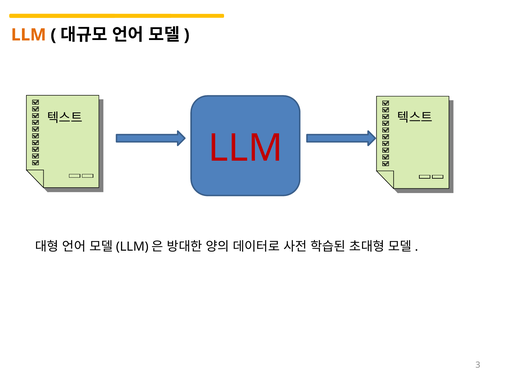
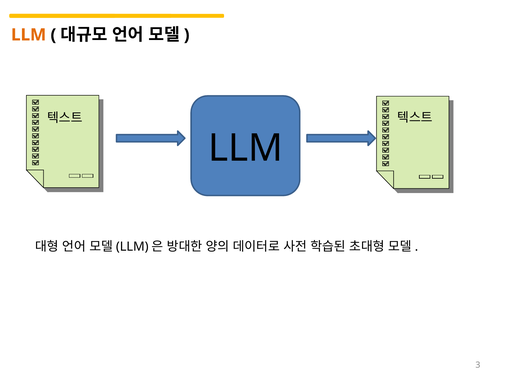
LLM at (245, 148) colour: red -> black
